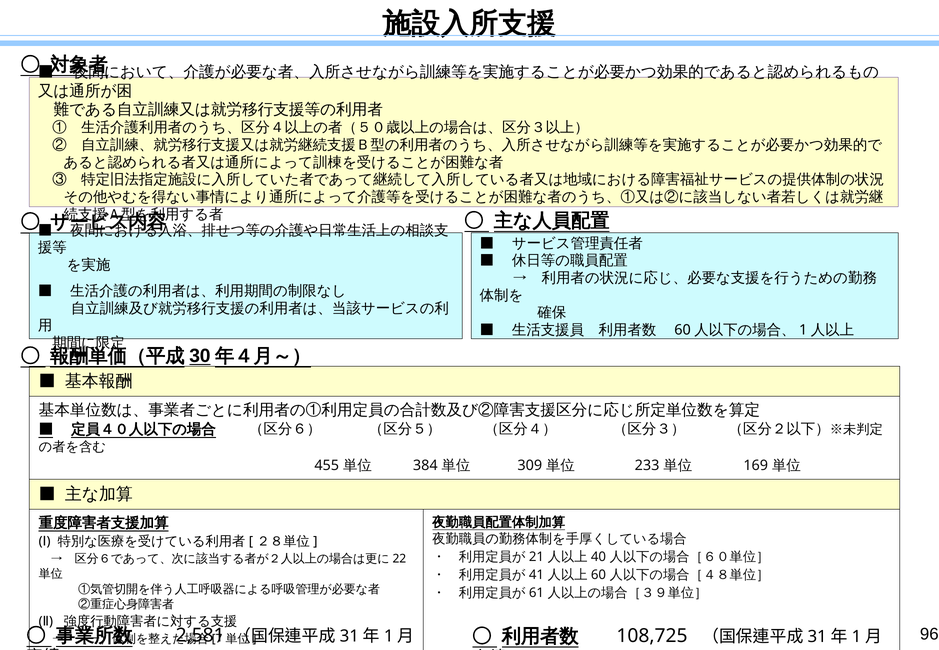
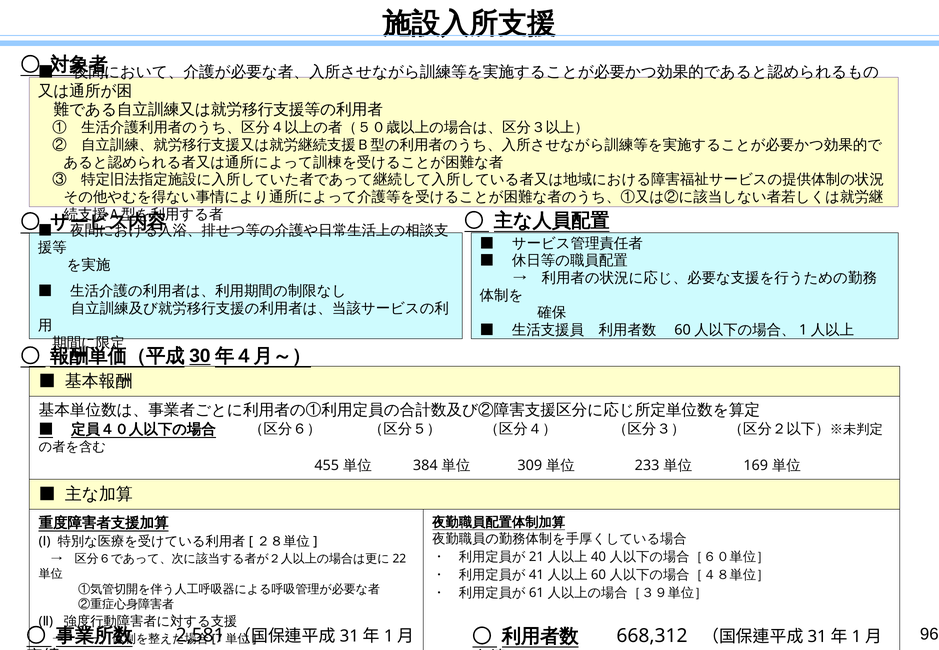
108,725: 108,725 -> 668,312
